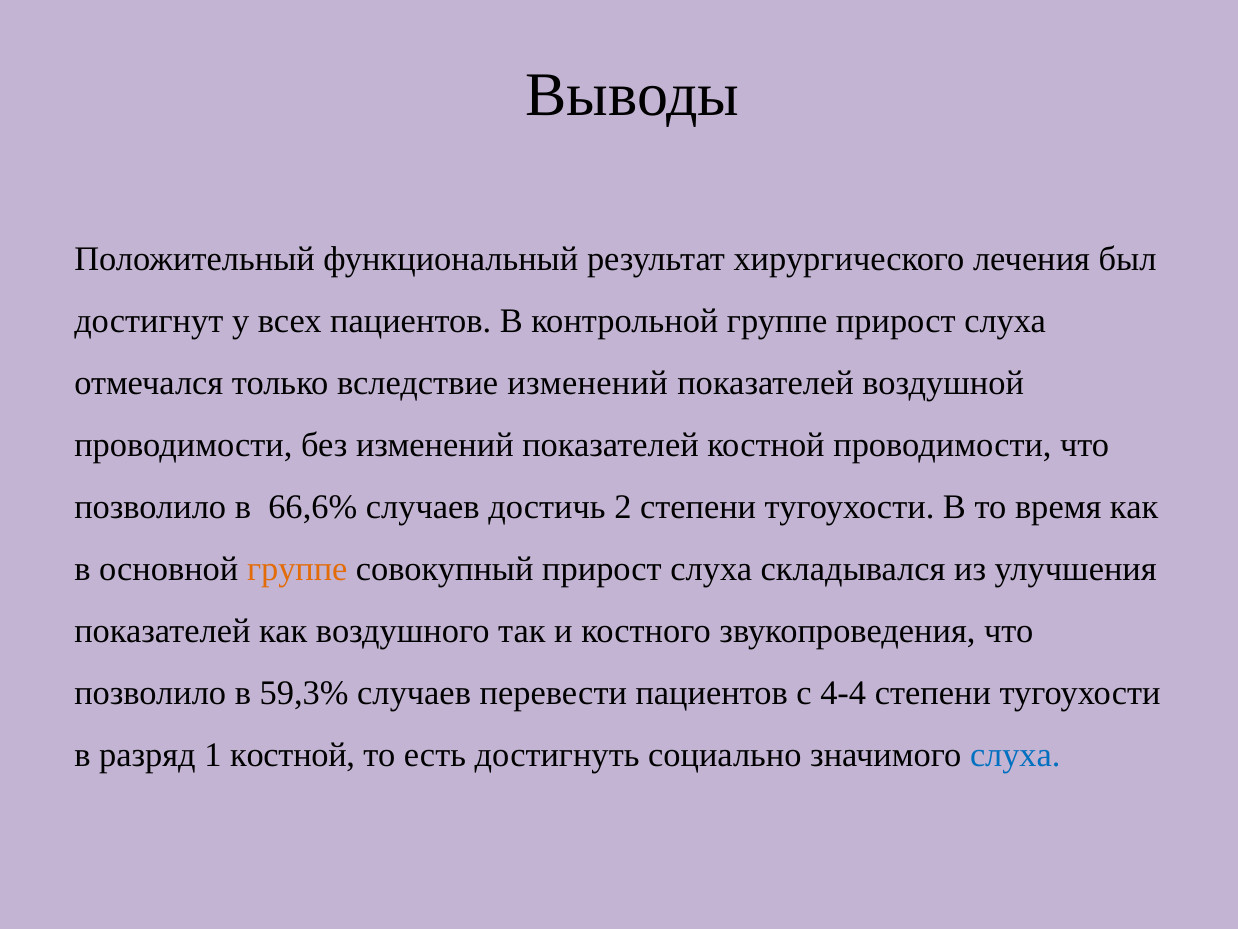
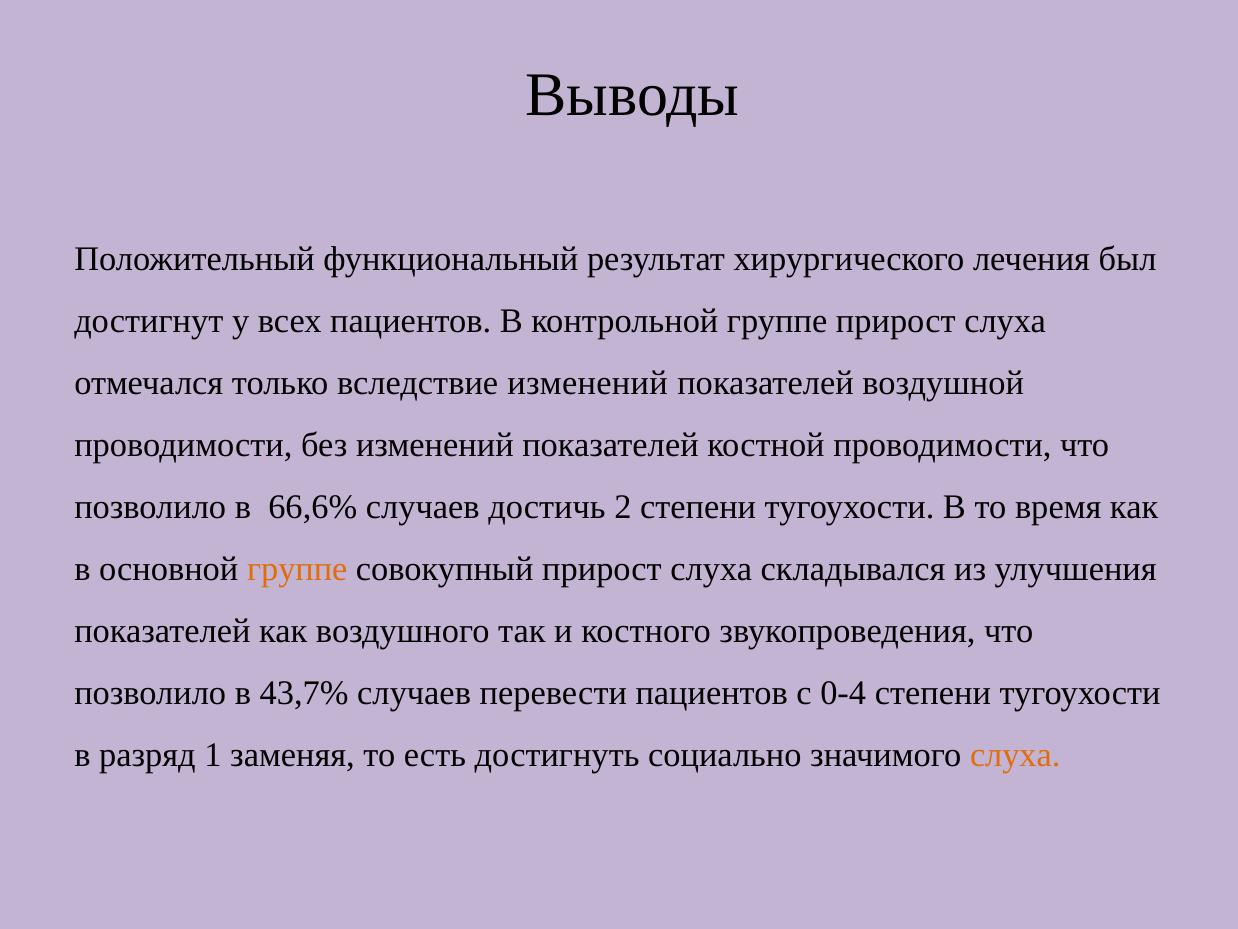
59,3%: 59,3% -> 43,7%
4-4: 4-4 -> 0-4
1 костной: костной -> заменяя
слуха at (1015, 754) colour: blue -> orange
